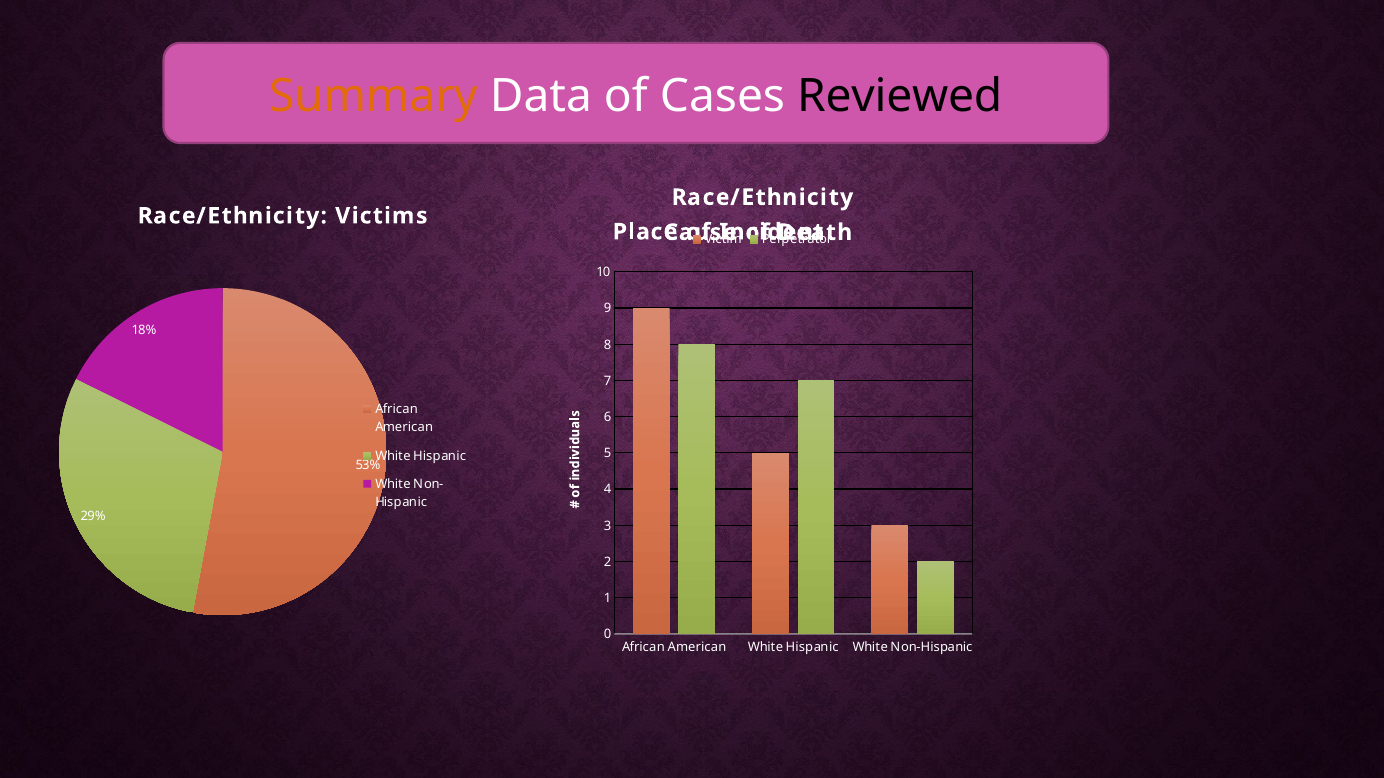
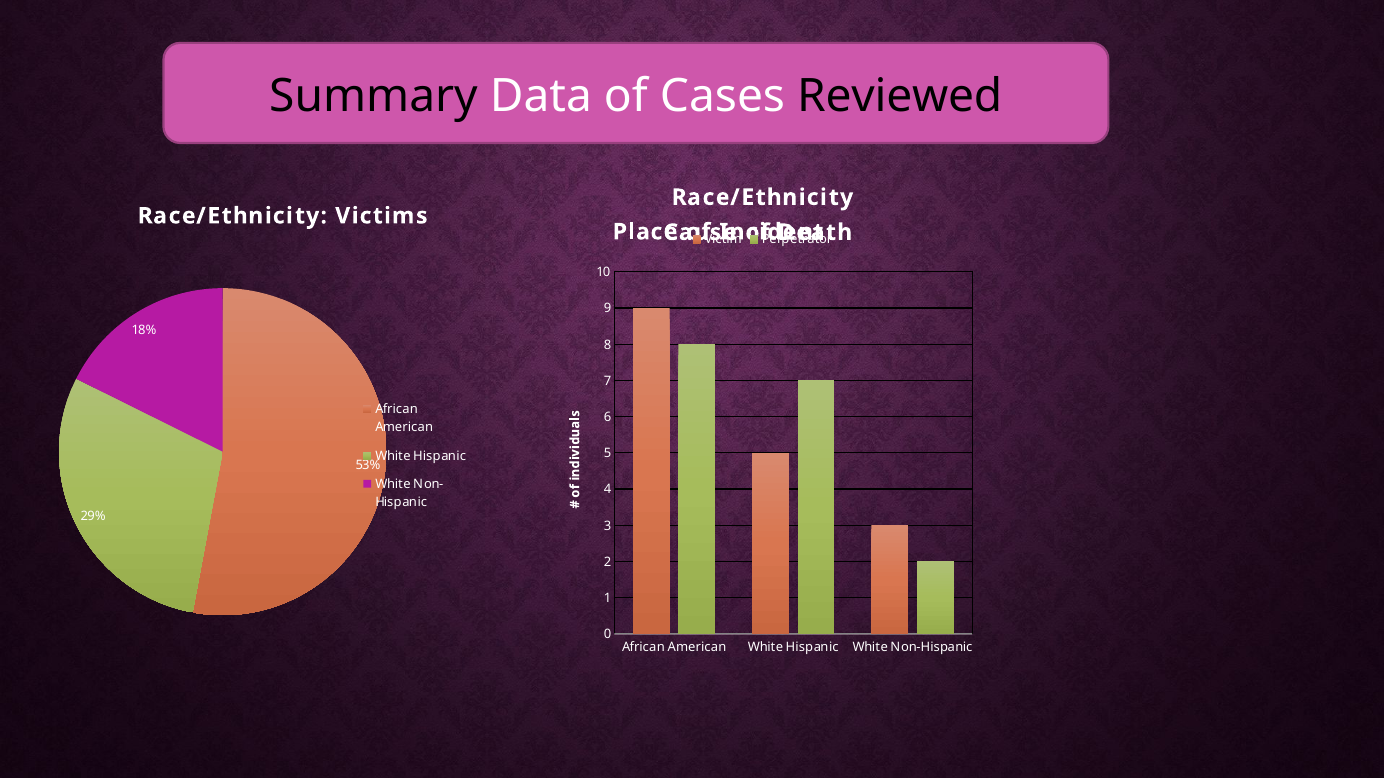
Summary colour: orange -> black
